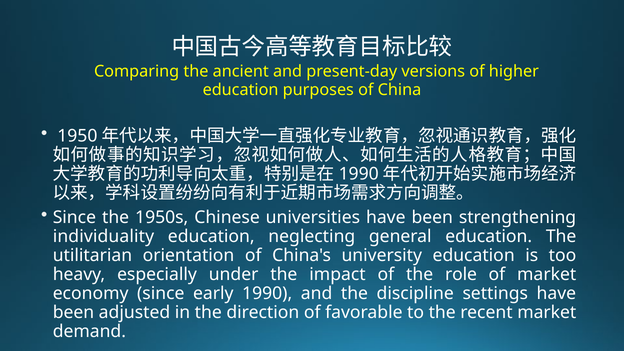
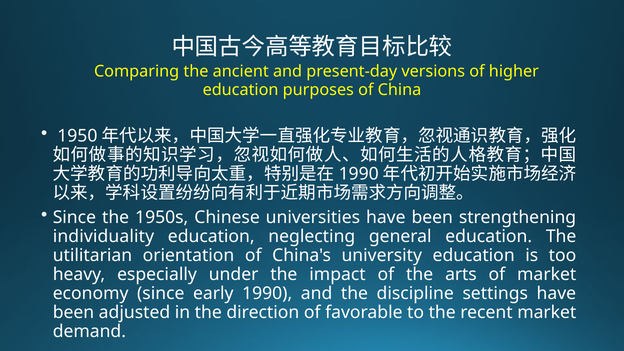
role: role -> arts
